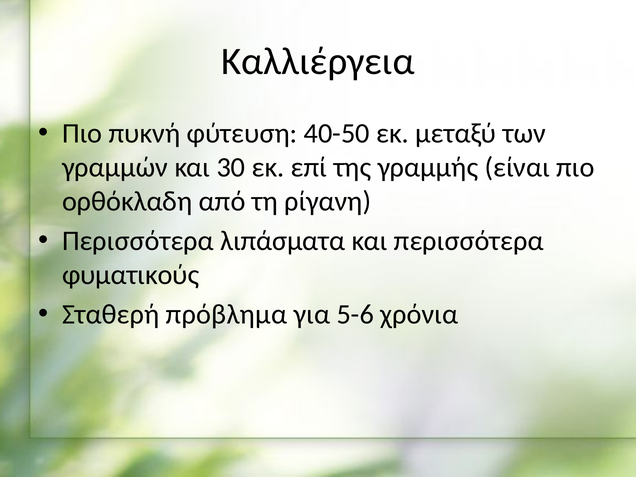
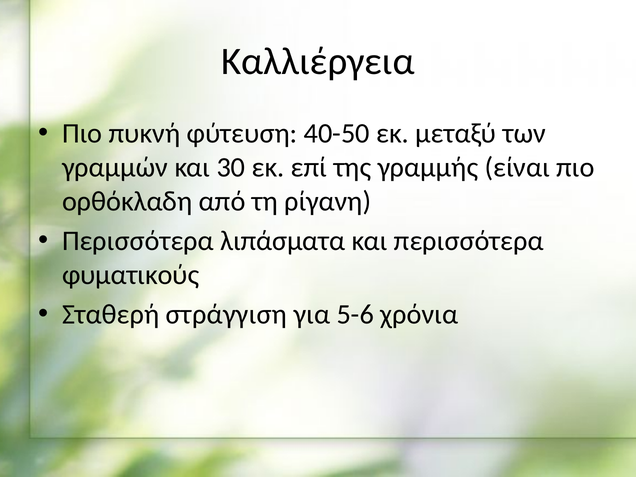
πρόβλημα: πρόβλημα -> στράγγιση
